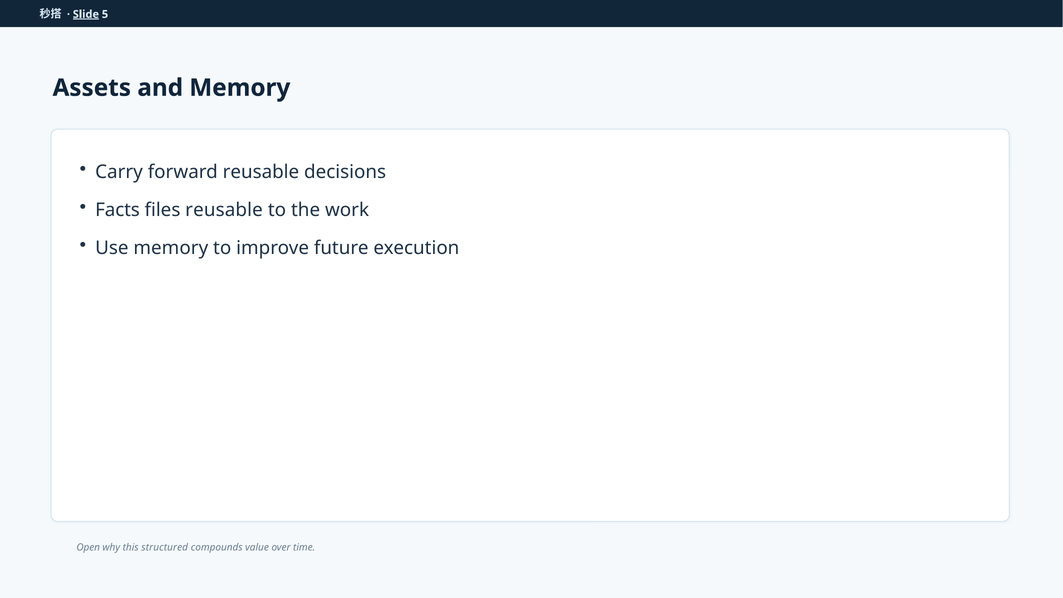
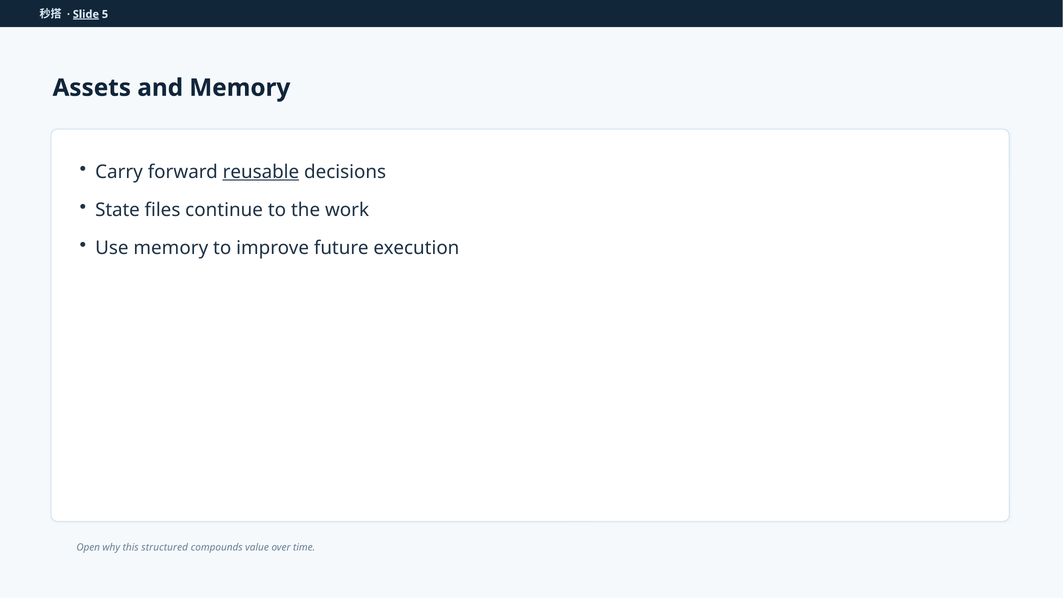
reusable at (261, 172) underline: none -> present
Facts: Facts -> State
files reusable: reusable -> continue
